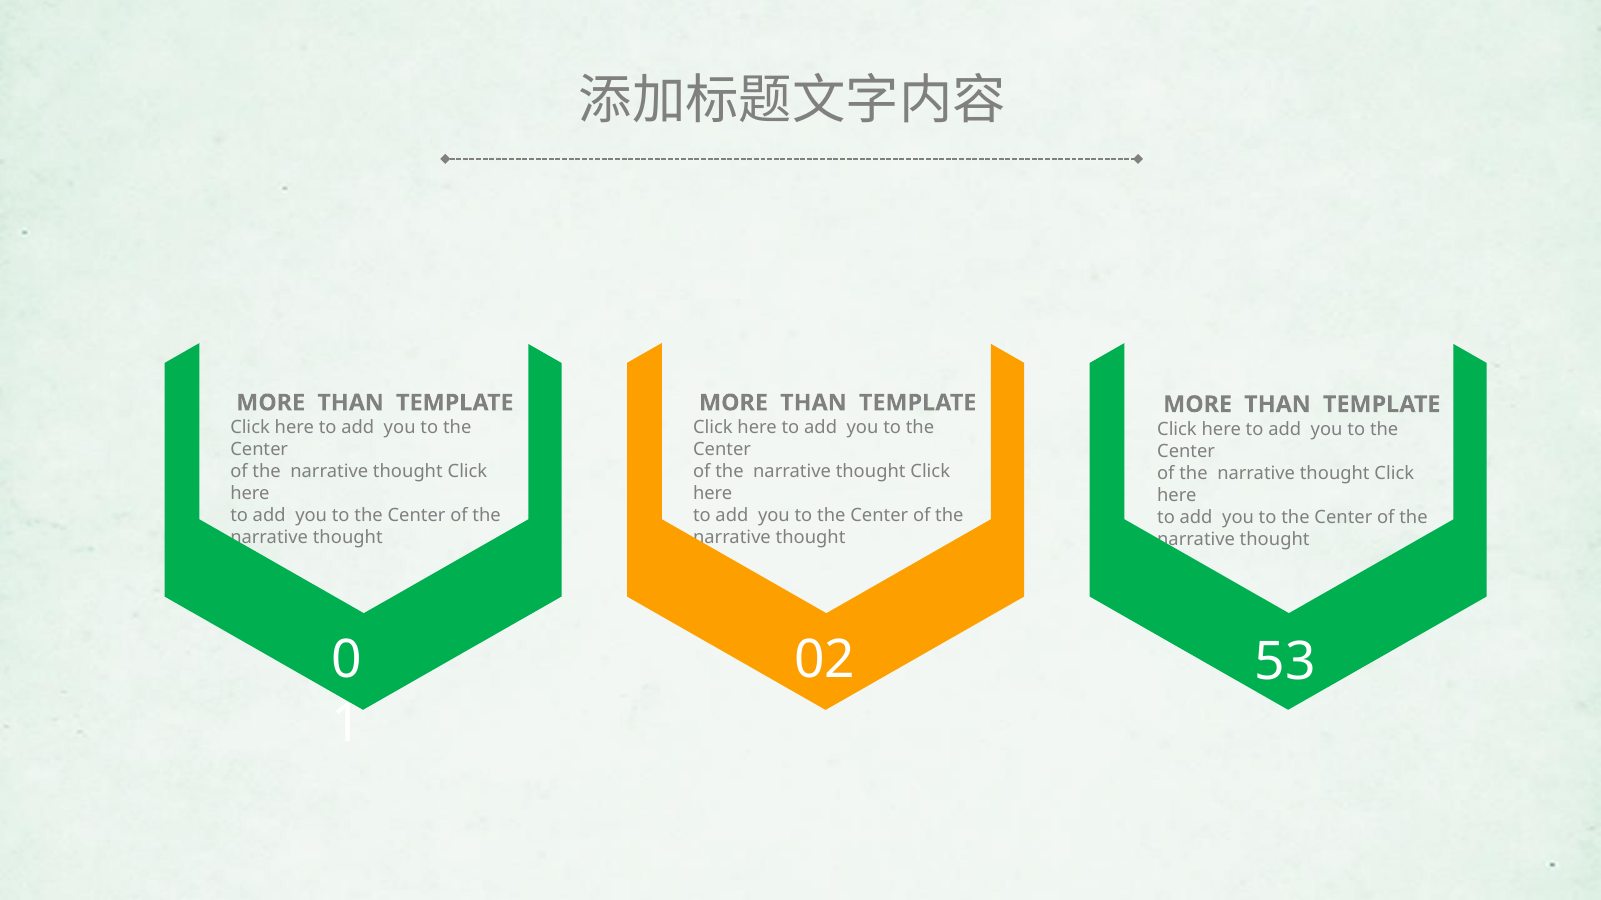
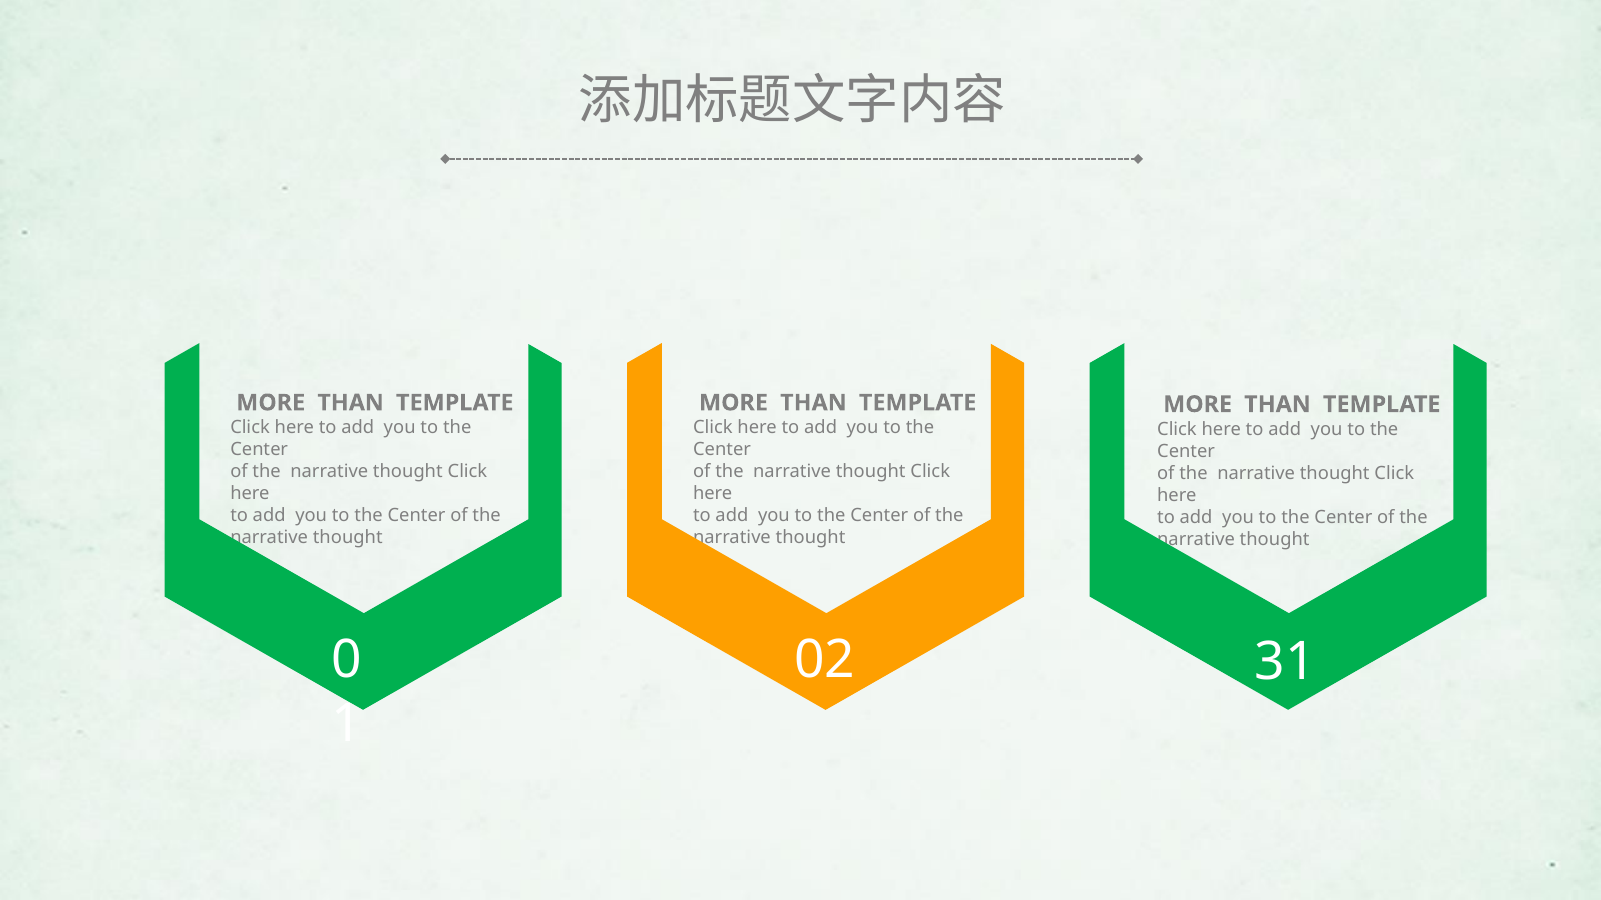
53: 53 -> 31
